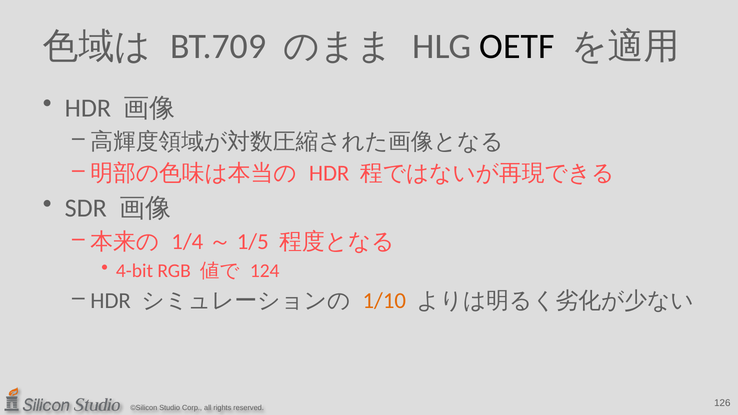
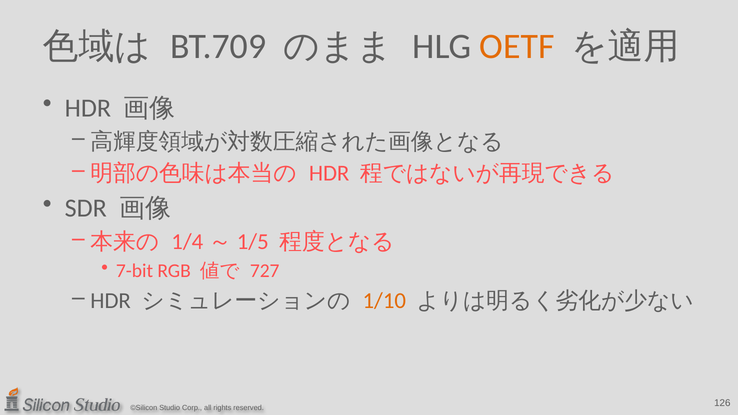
OETF colour: black -> orange
4-bit: 4-bit -> 7-bit
124: 124 -> 727
